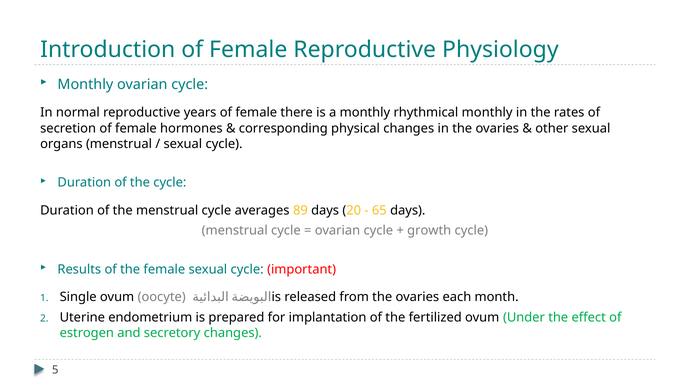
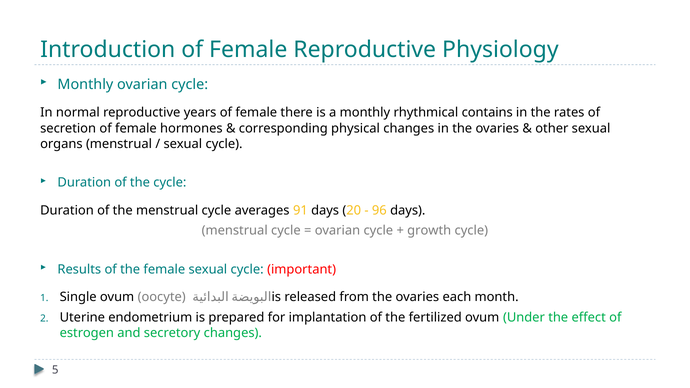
rhythmical monthly: monthly -> contains
89: 89 -> 91
65: 65 -> 96
